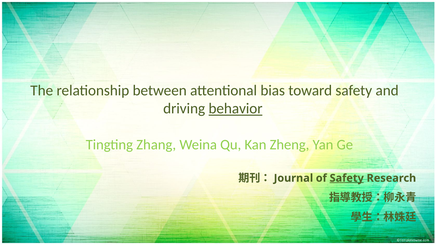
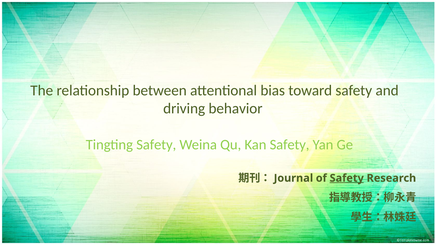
behavior underline: present -> none
Tingting Zhang: Zhang -> Safety
Kan Zheng: Zheng -> Safety
